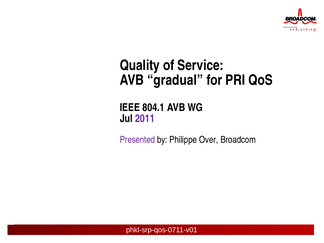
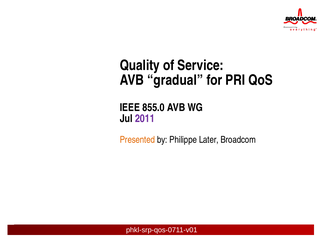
804.1: 804.1 -> 855.0
Presented colour: purple -> orange
Over: Over -> Later
